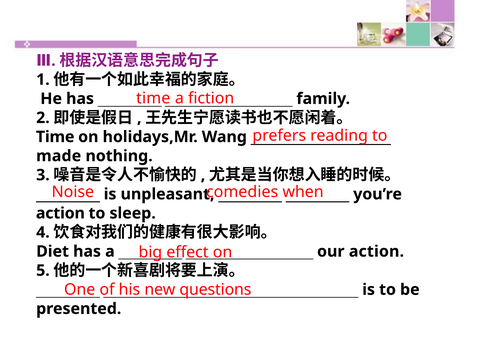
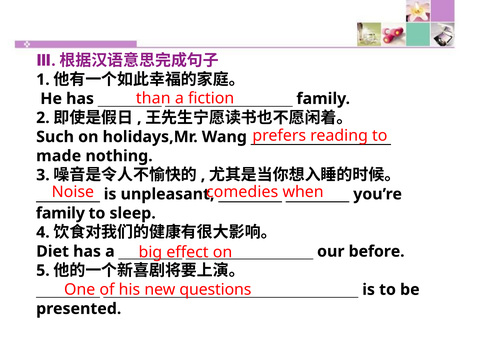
time at (153, 98): time -> than
Time at (55, 137): Time -> Such
action at (60, 214): action -> family
our action: action -> before
